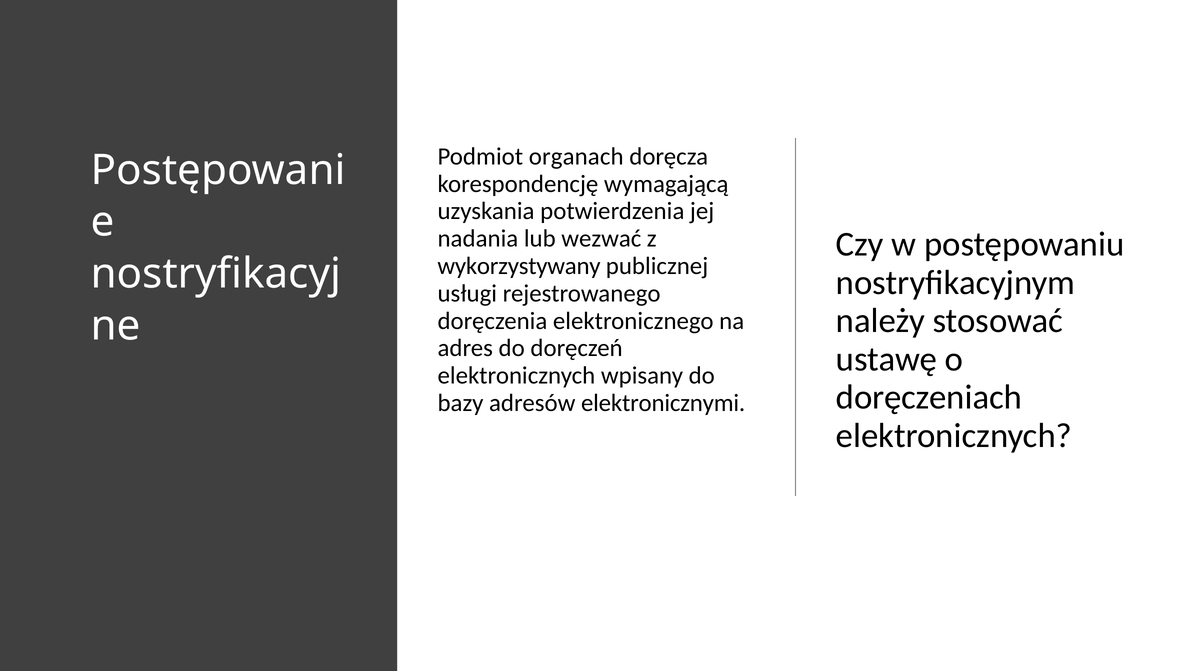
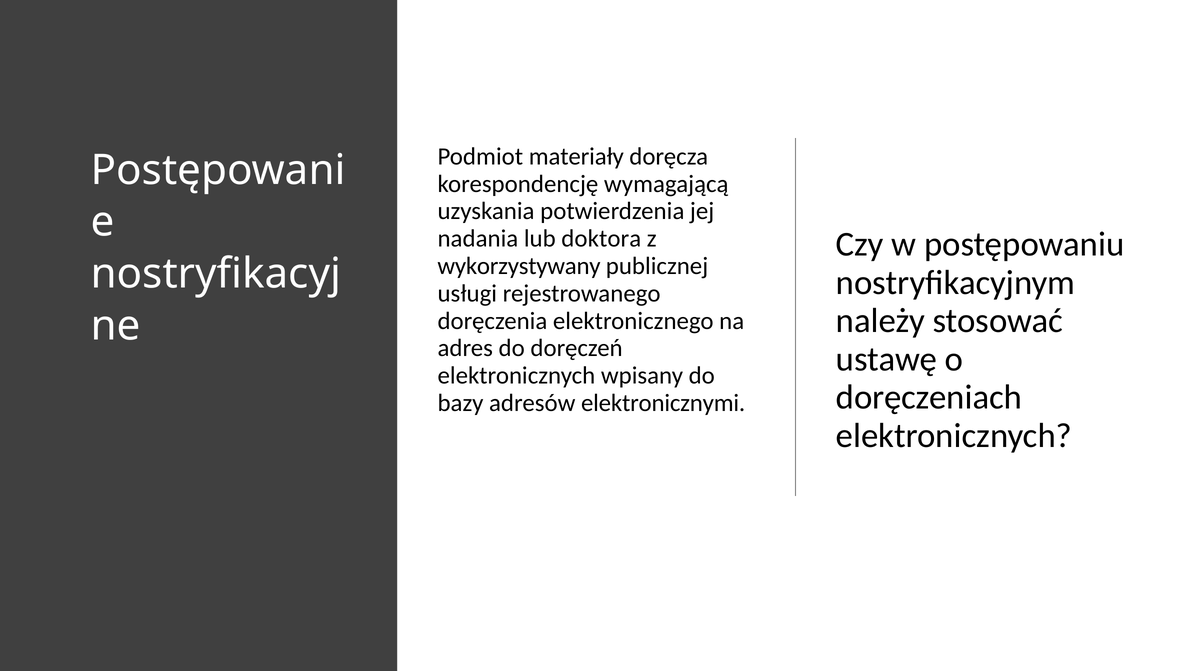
organach: organach -> materiały
wezwać: wezwać -> doktora
